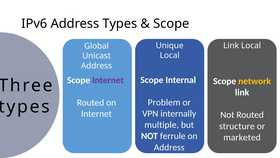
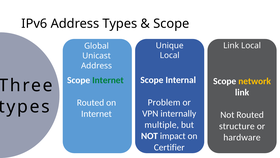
Internet at (108, 80) colour: purple -> green
ferrule: ferrule -> impact
marketed: marketed -> hardware
Address at (169, 147): Address -> Certifier
